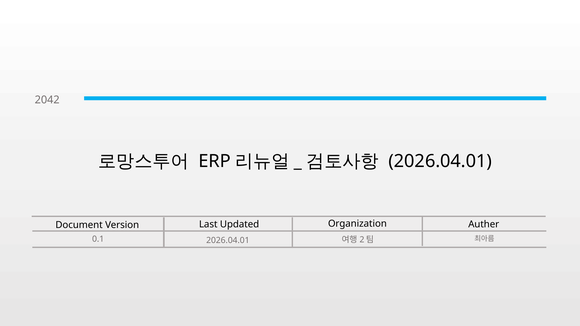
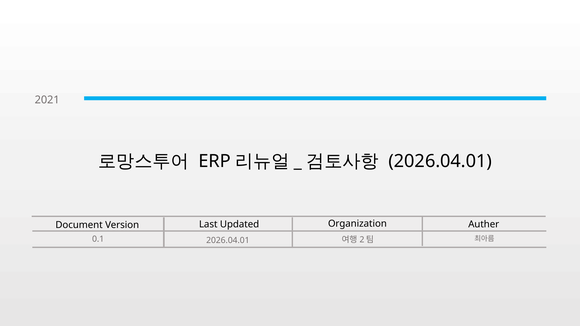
2042: 2042 -> 2021
